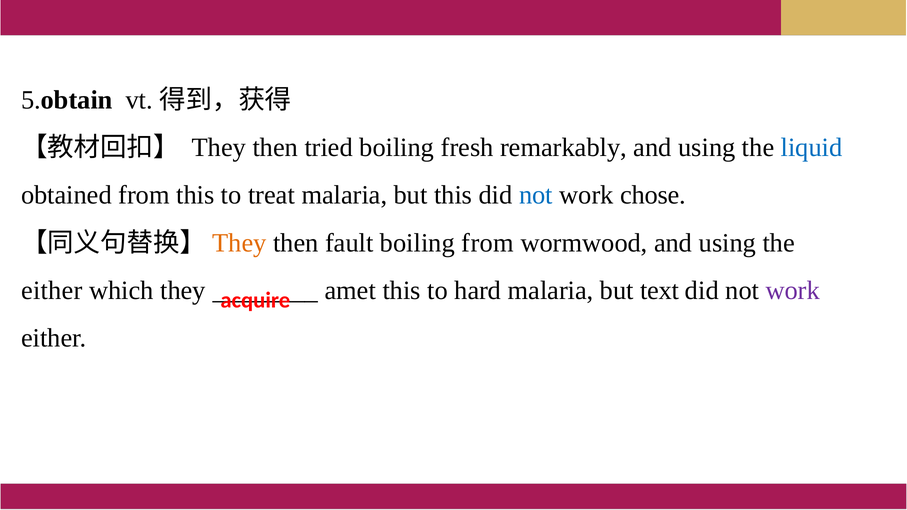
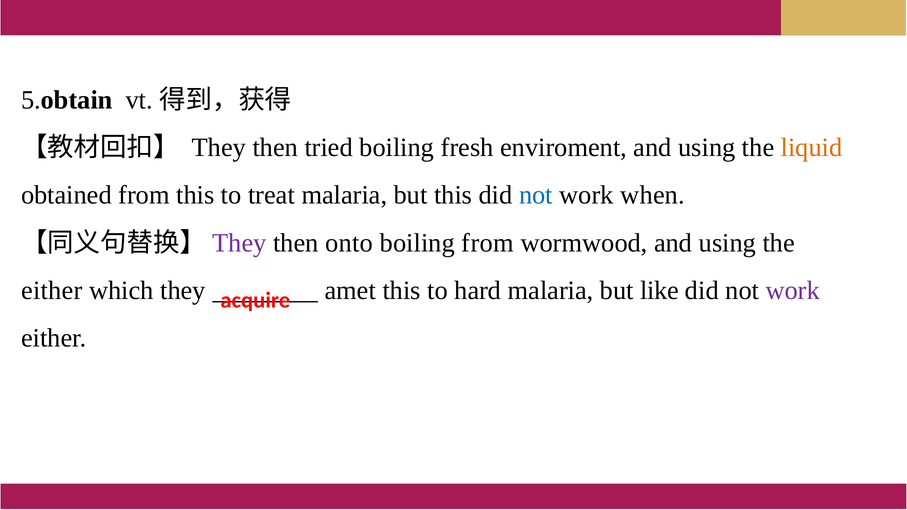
remarkably: remarkably -> enviroment
liquid colour: blue -> orange
chose: chose -> when
They at (239, 243) colour: orange -> purple
fault: fault -> onto
text: text -> like
